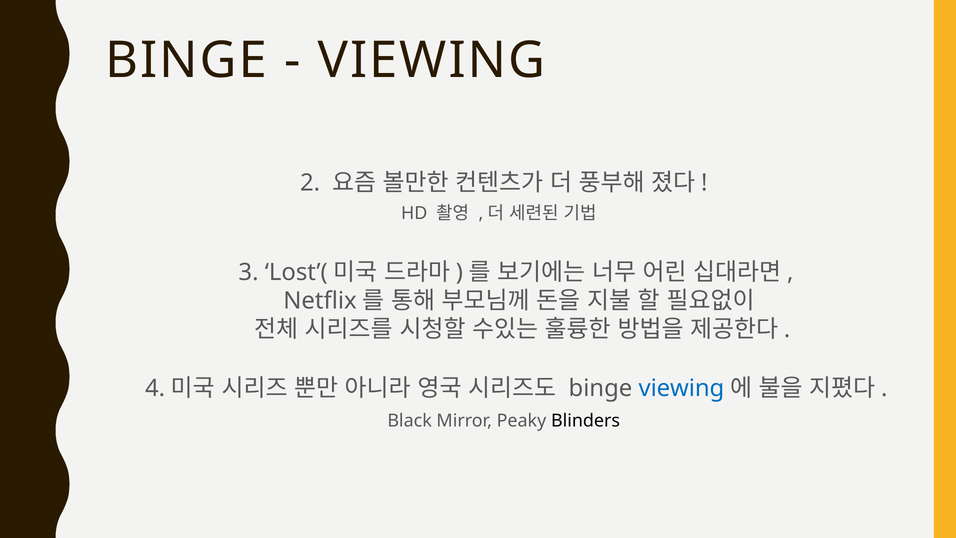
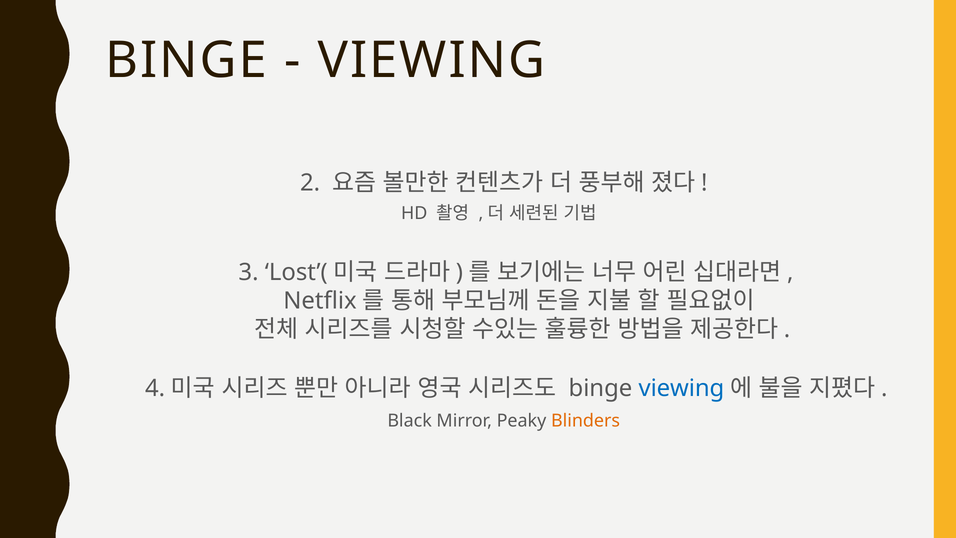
Blinders colour: black -> orange
